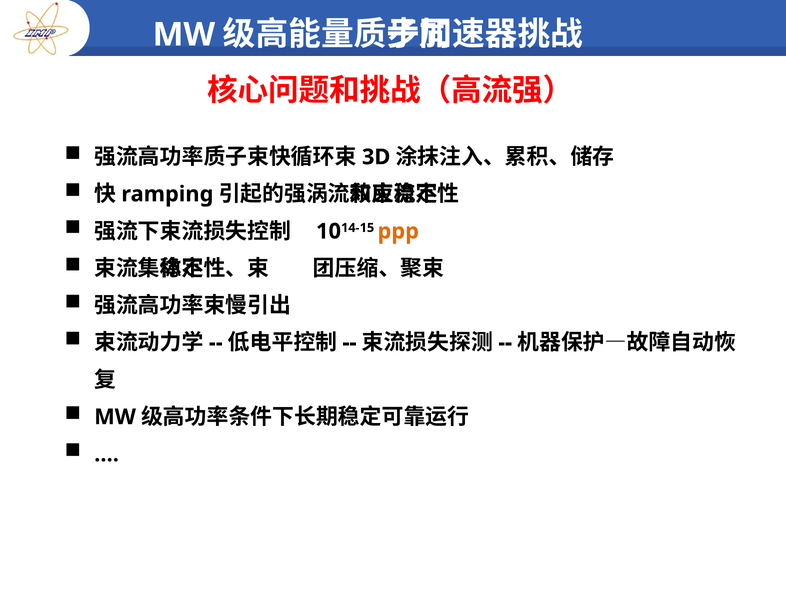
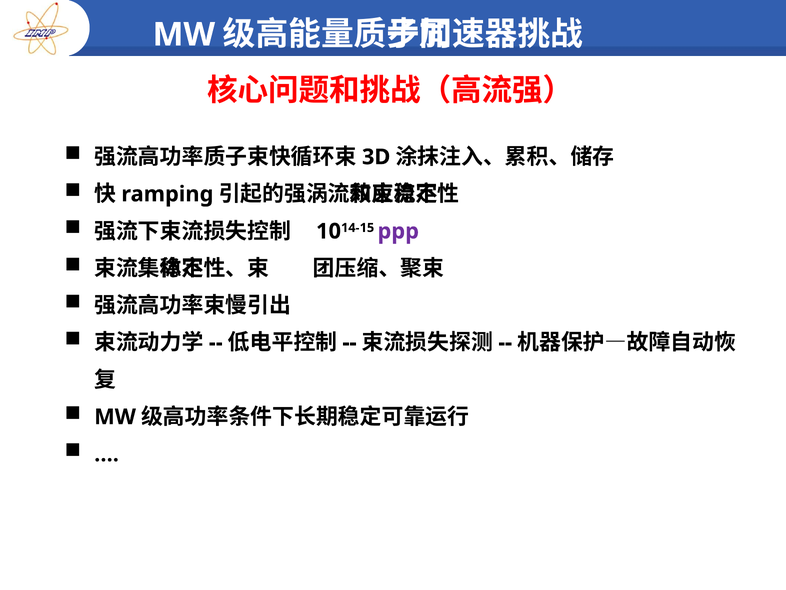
ppp colour: orange -> purple
